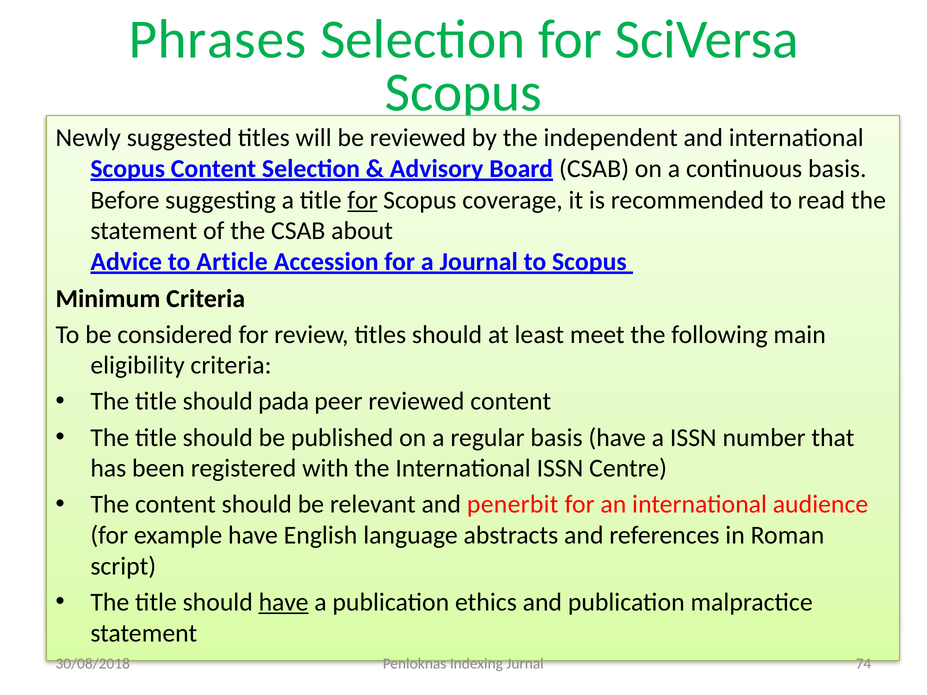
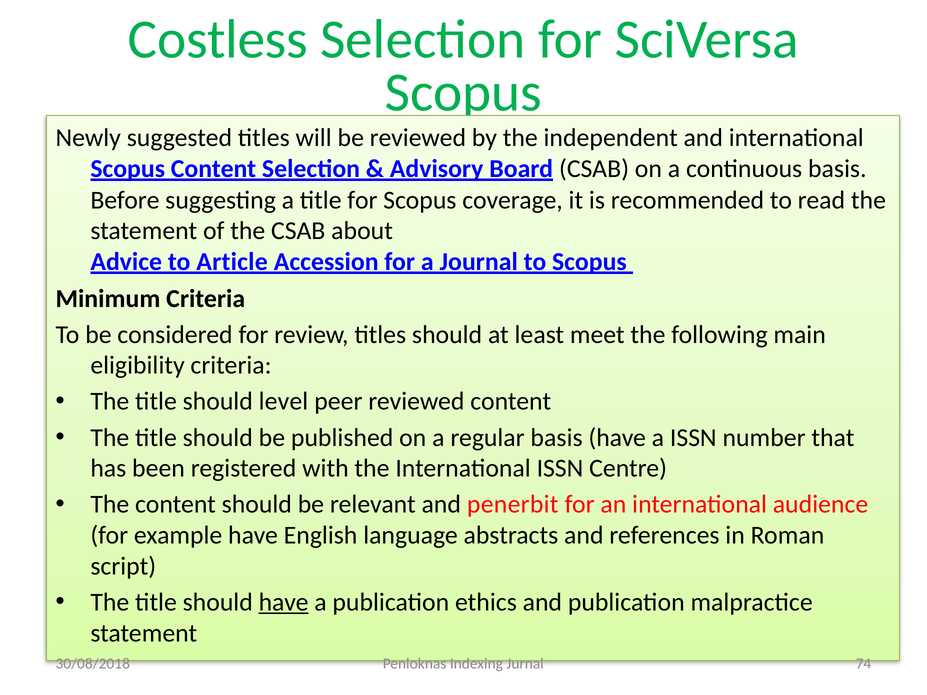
Phrases: Phrases -> Costless
for at (362, 200) underline: present -> none
pada: pada -> level
